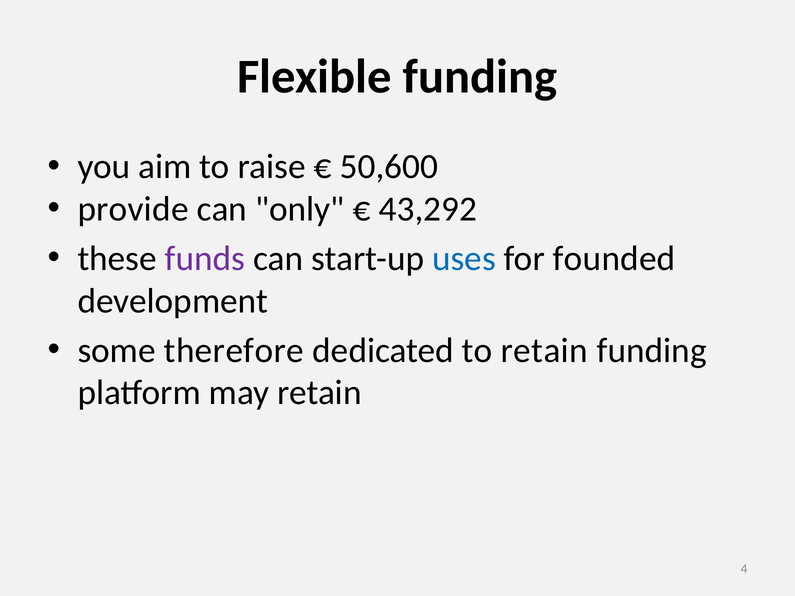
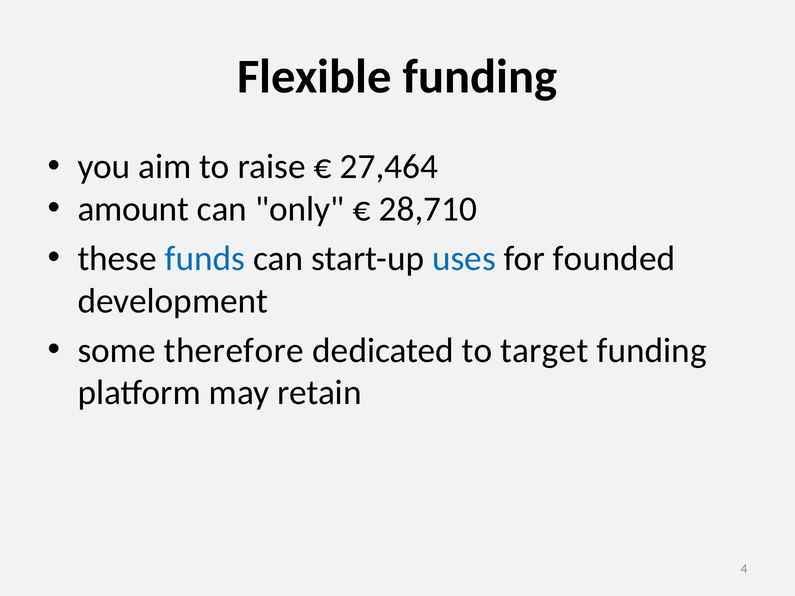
50,600: 50,600 -> 27,464
provide: provide -> amount
43,292: 43,292 -> 28,710
funds colour: purple -> blue
to retain: retain -> target
